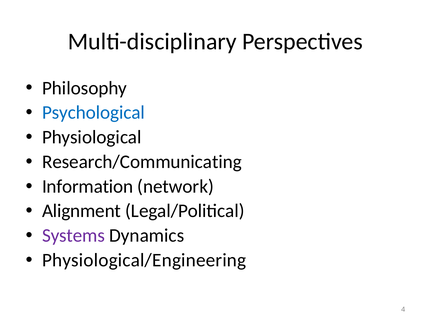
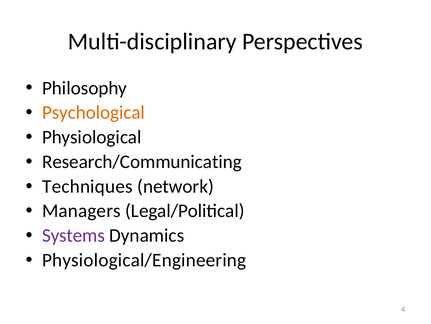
Psychological colour: blue -> orange
Information: Information -> Techniques
Alignment: Alignment -> Managers
